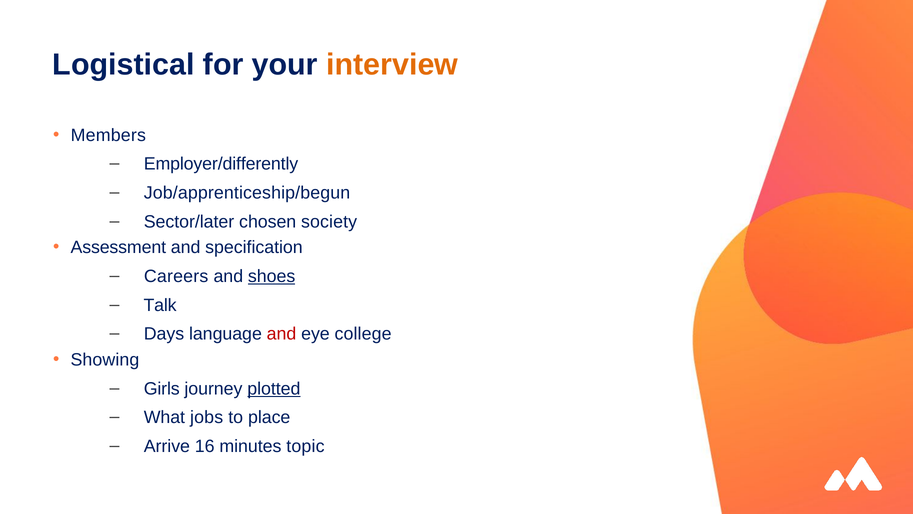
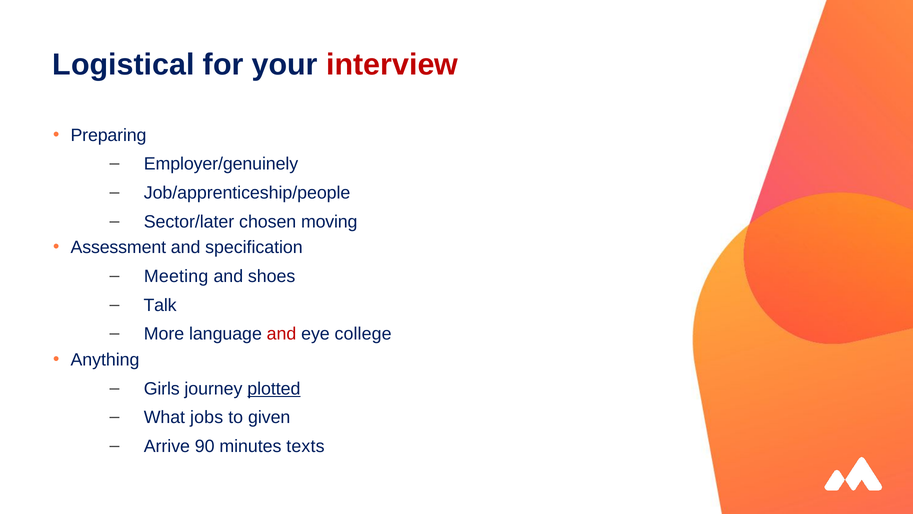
interview colour: orange -> red
Members: Members -> Preparing
Employer/differently: Employer/differently -> Employer/genuinely
Job/apprenticeship/begun: Job/apprenticeship/begun -> Job/apprenticeship/people
society: society -> moving
Careers: Careers -> Meeting
shoes underline: present -> none
Days: Days -> More
Showing: Showing -> Anything
place: place -> given
16: 16 -> 90
topic: topic -> texts
